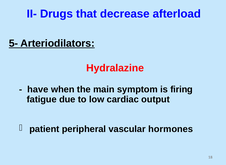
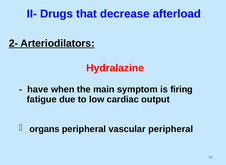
5-: 5- -> 2-
patient: patient -> organs
vascular hormones: hormones -> peripheral
